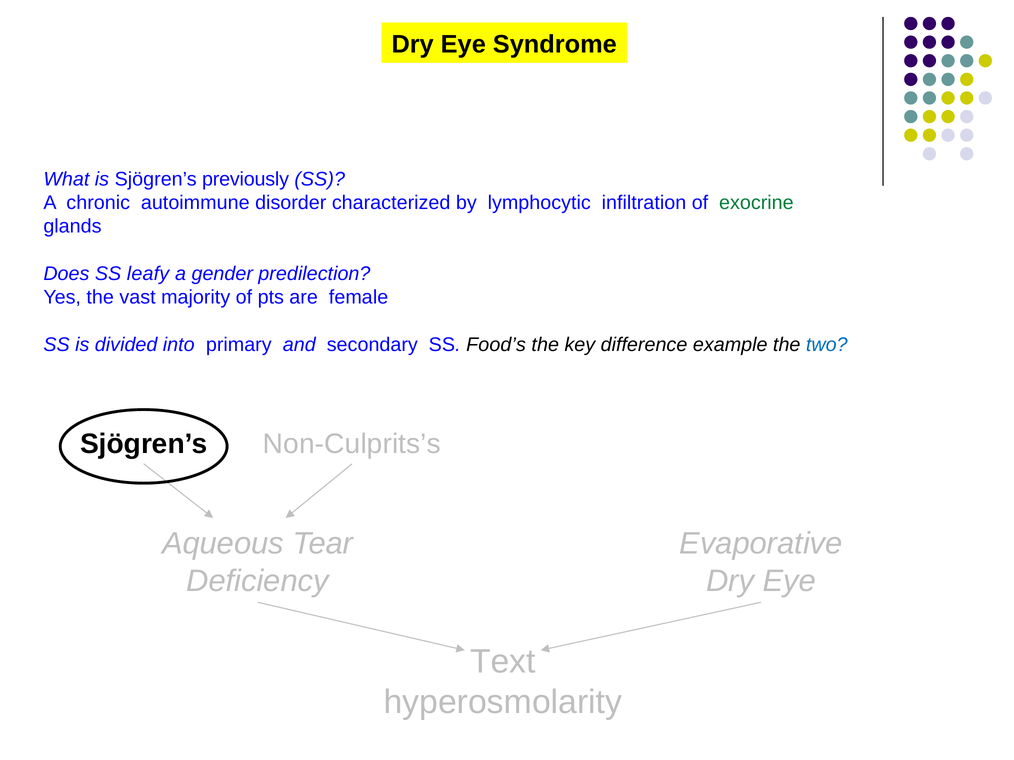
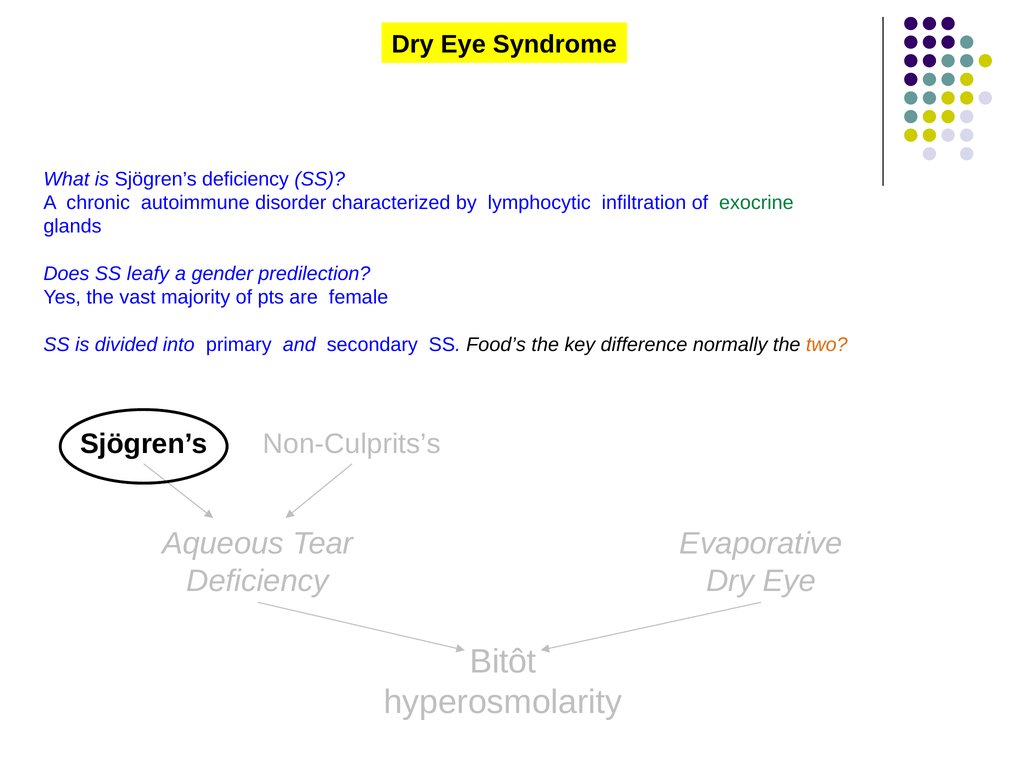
Sjögren’s previously: previously -> deficiency
example: example -> normally
two colour: blue -> orange
Text: Text -> Bitôt
